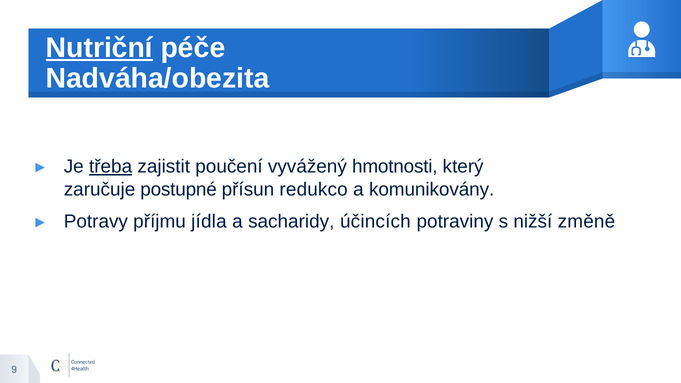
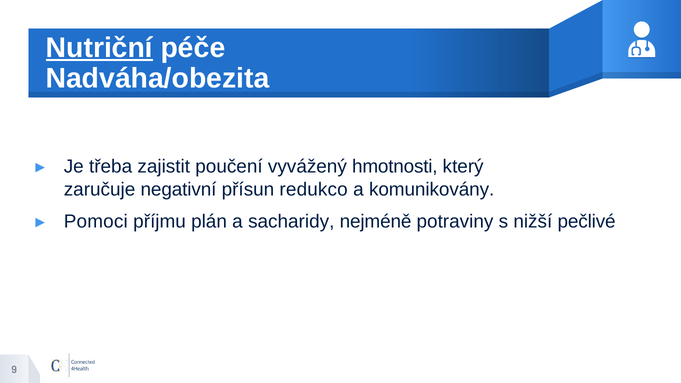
třeba underline: present -> none
postupné: postupné -> negativní
Potravy: Potravy -> Pomoci
jídla: jídla -> plán
účincích: účincích -> nejméně
změně: změně -> pečlivé
